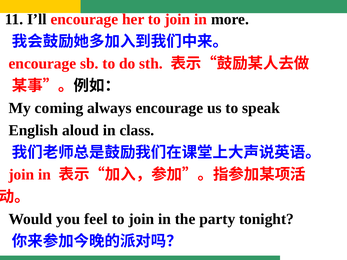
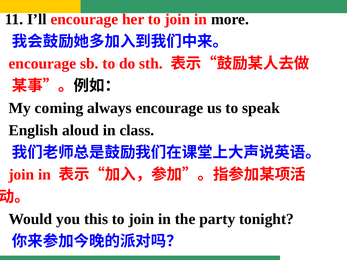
feel: feel -> this
